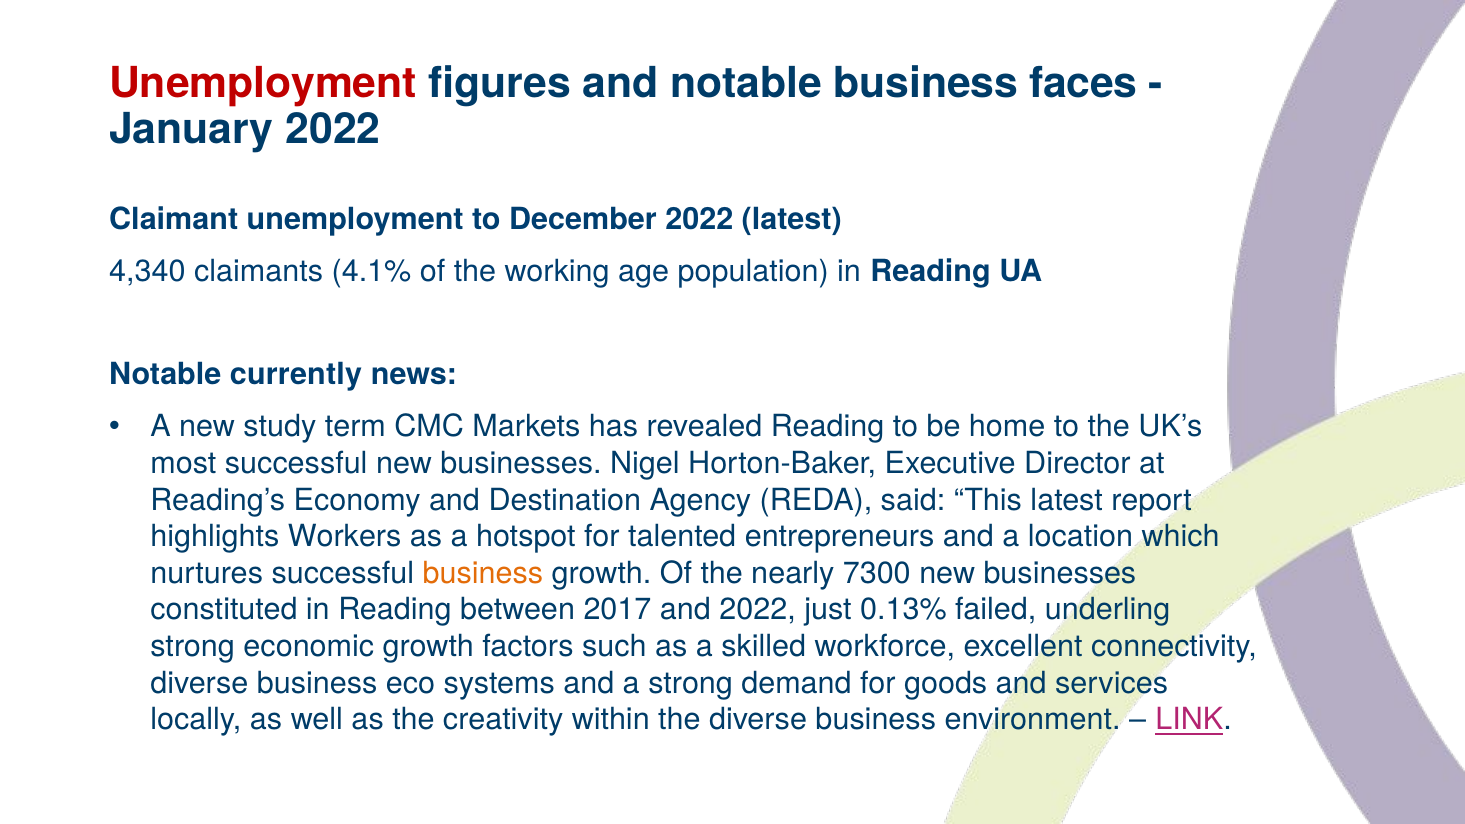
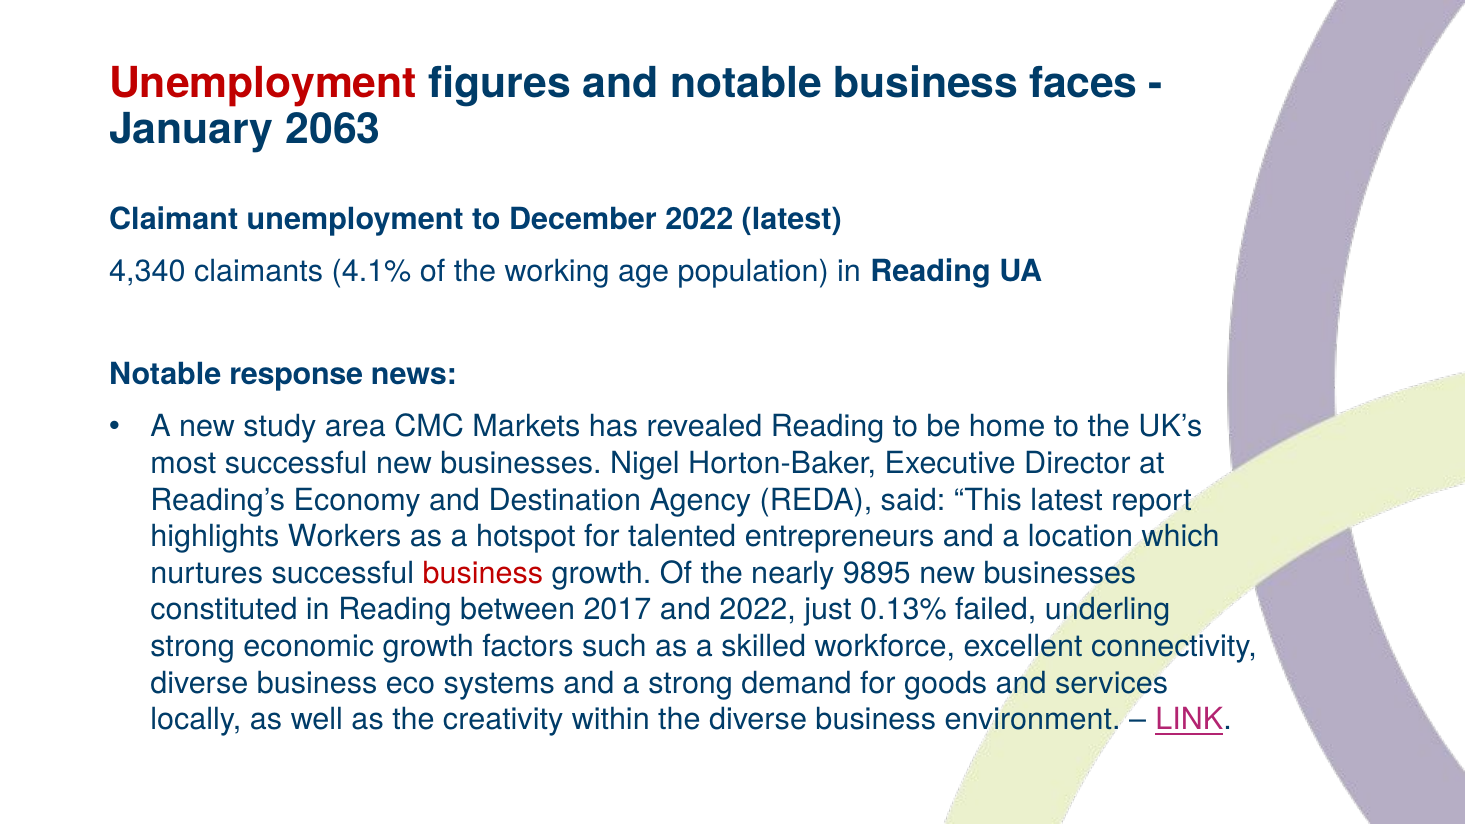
January 2022: 2022 -> 2063
currently: currently -> response
term: term -> area
business at (483, 573) colour: orange -> red
7300: 7300 -> 9895
